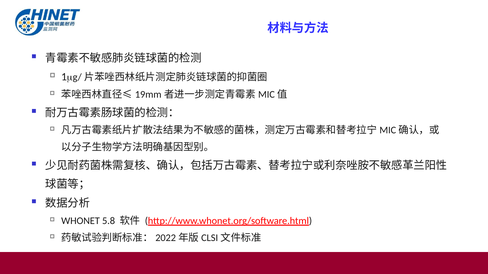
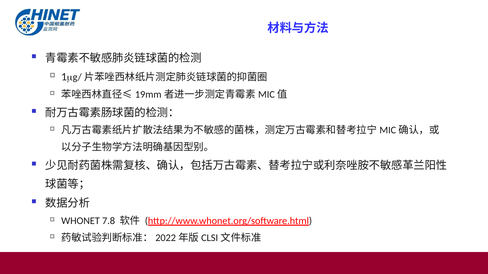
5.8: 5.8 -> 7.8
